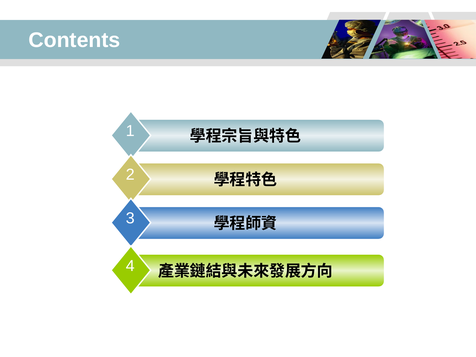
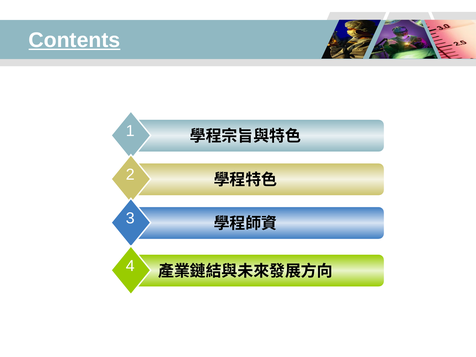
Contents underline: none -> present
